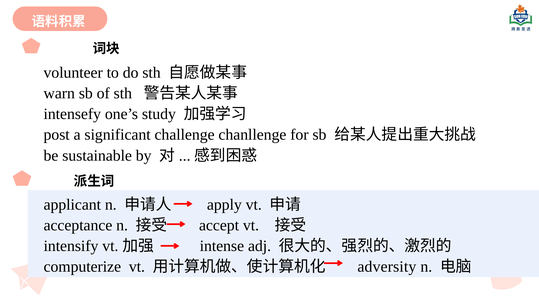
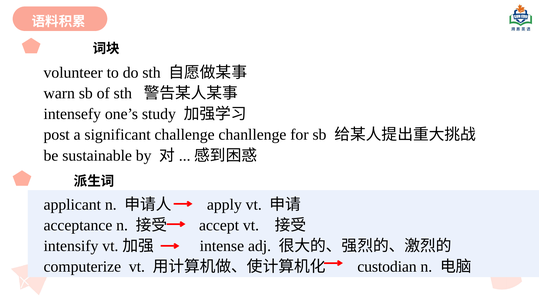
adversity: adversity -> custodian
